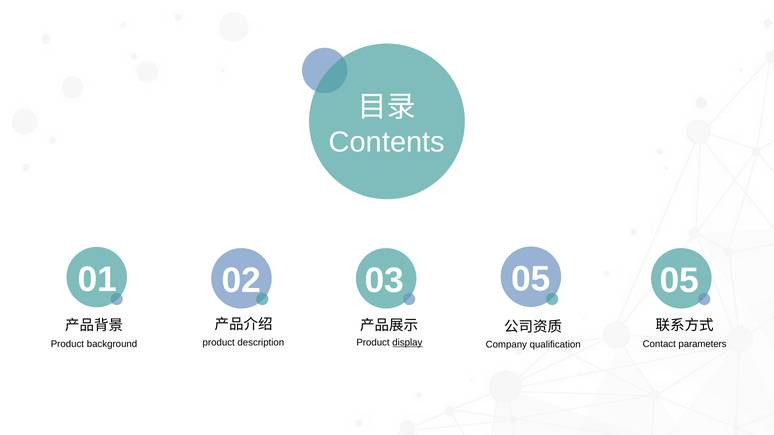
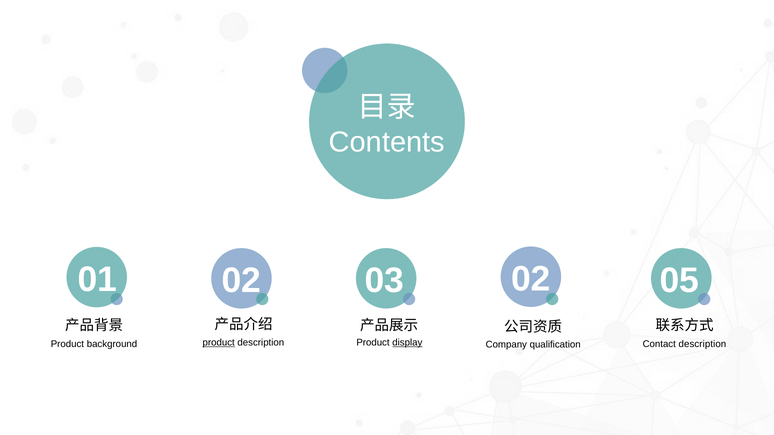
03 05: 05 -> 02
product at (219, 343) underline: none -> present
Contact parameters: parameters -> description
